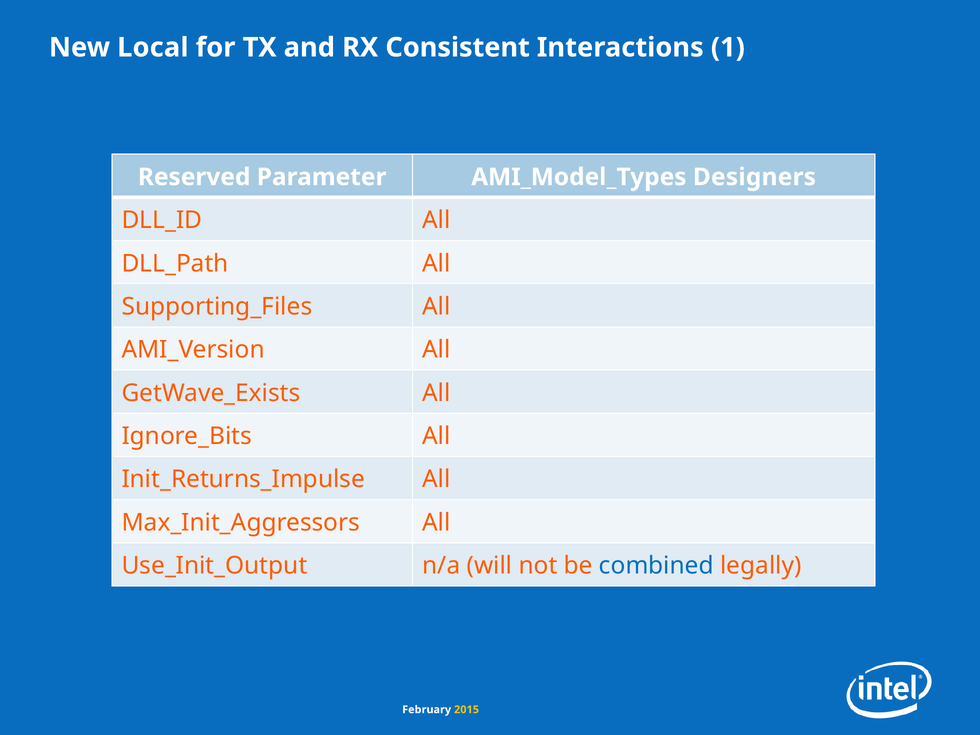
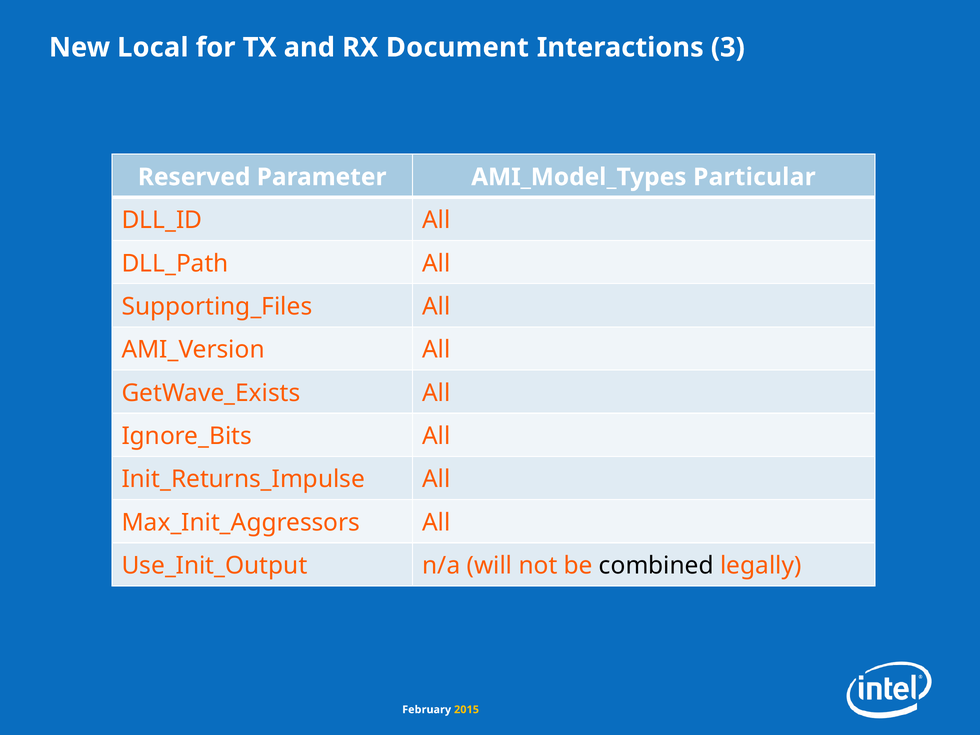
Consistent: Consistent -> Document
1: 1 -> 3
Designers: Designers -> Particular
combined colour: blue -> black
